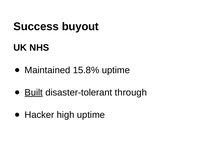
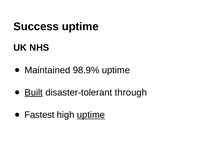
Success buyout: buyout -> uptime
15.8%: 15.8% -> 98.9%
Hacker: Hacker -> Fastest
uptime at (91, 115) underline: none -> present
